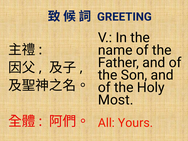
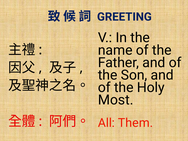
Yours: Yours -> Them
